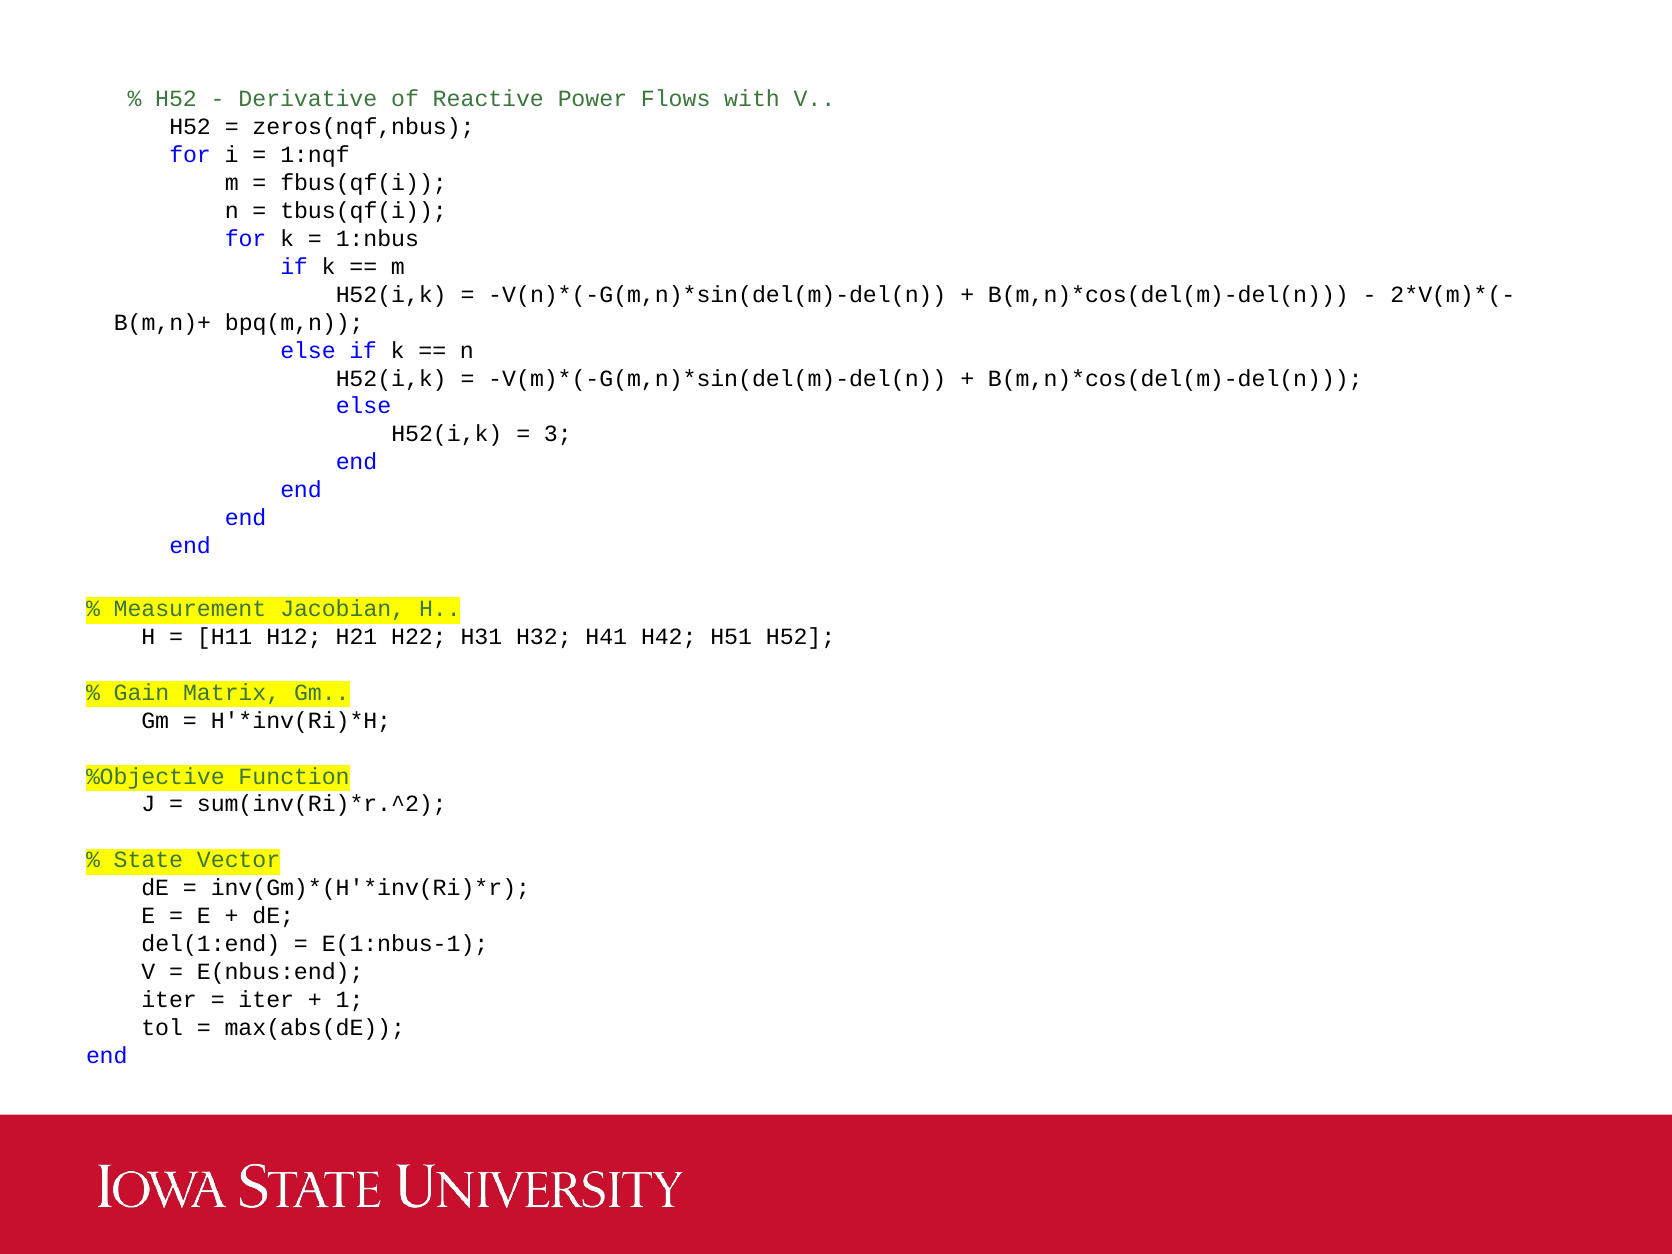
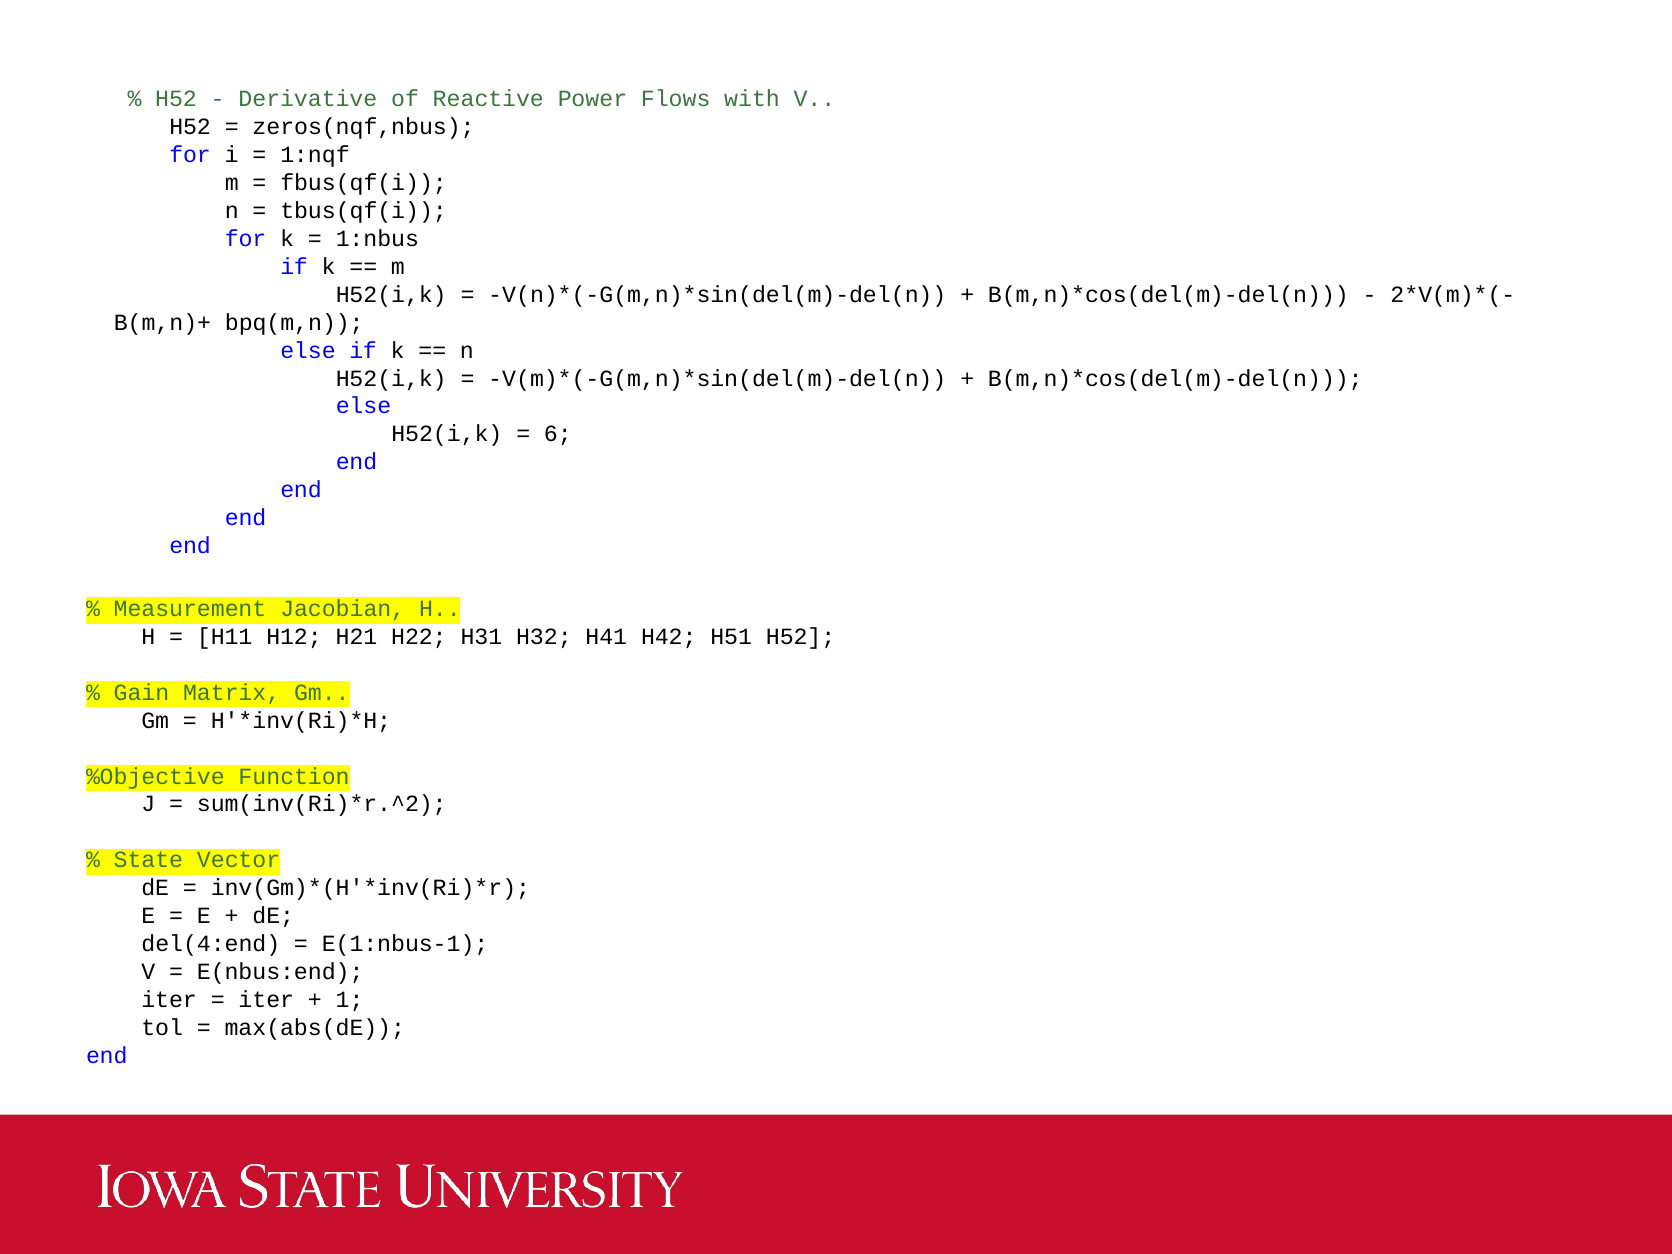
3: 3 -> 6
del(1:end: del(1:end -> del(4:end
